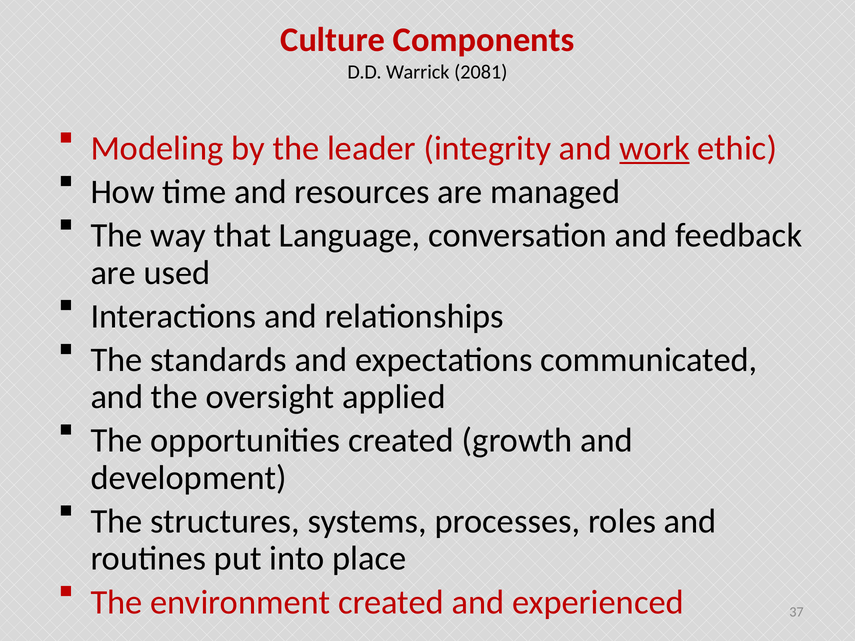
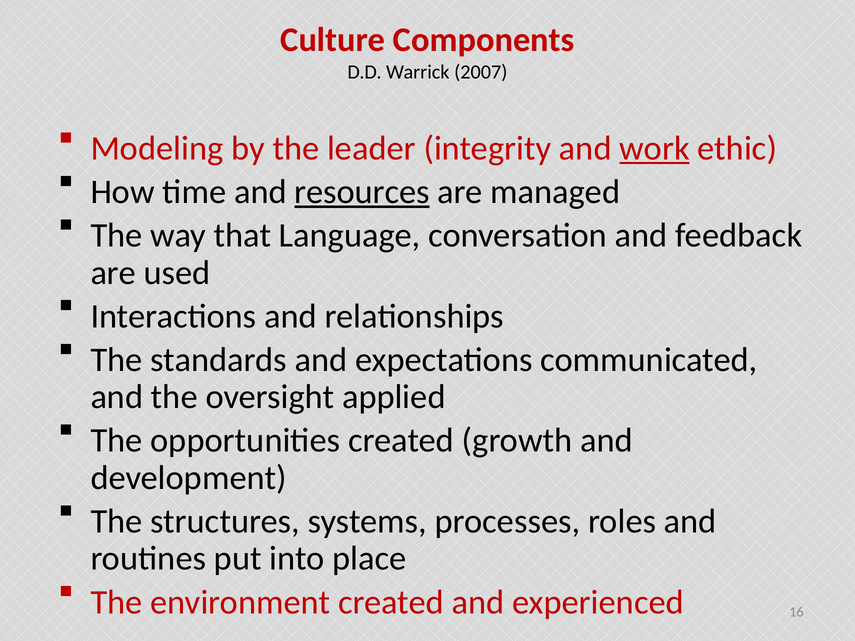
2081: 2081 -> 2007
resources underline: none -> present
37: 37 -> 16
